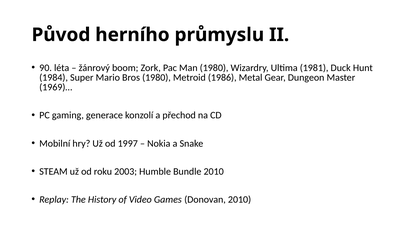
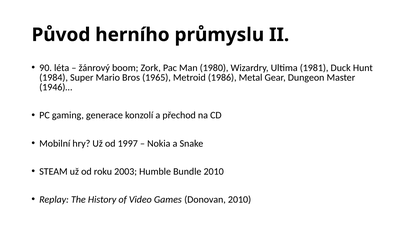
Bros 1980: 1980 -> 1965
1969)…: 1969)… -> 1946)…
